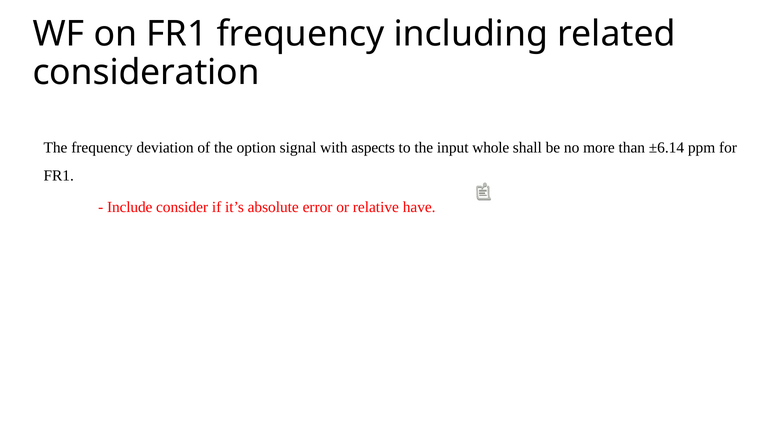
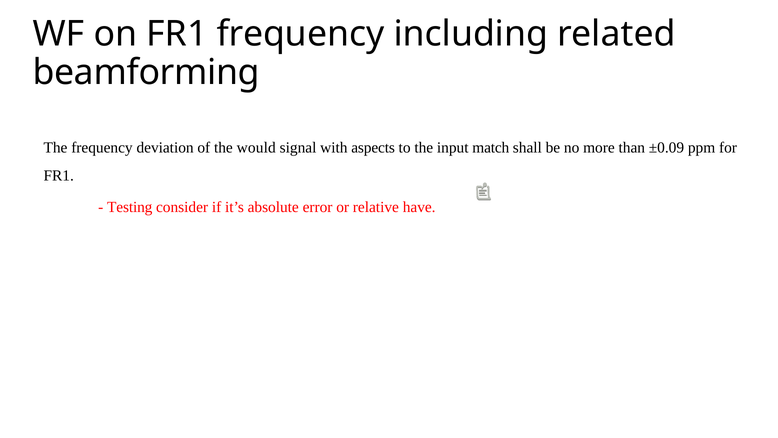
consideration: consideration -> beamforming
option: option -> would
whole: whole -> match
±6.14: ±6.14 -> ±0.09
Include: Include -> Testing
